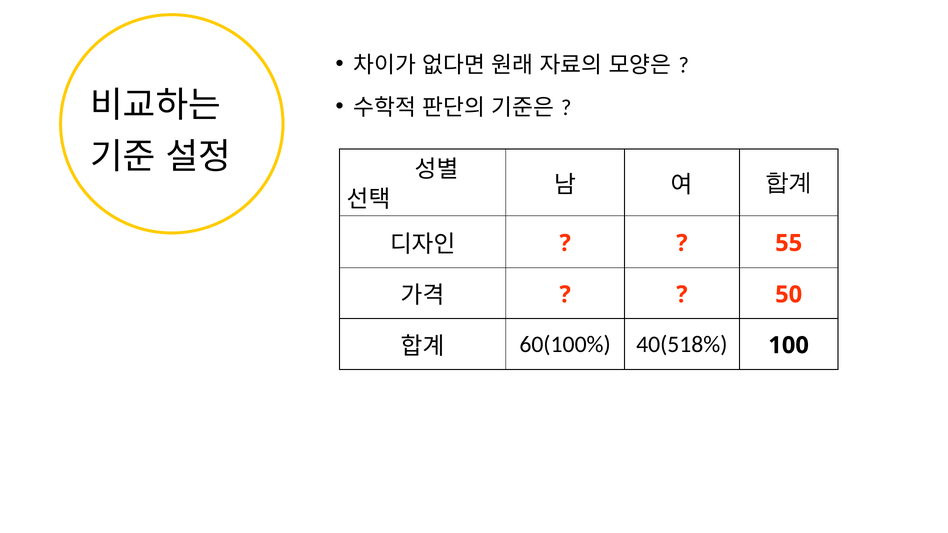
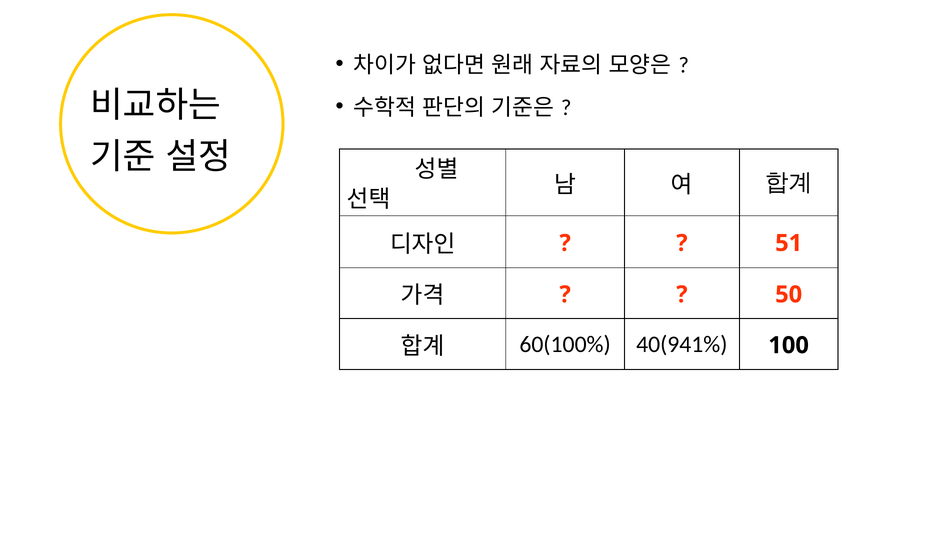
55: 55 -> 51
40(518%: 40(518% -> 40(941%
